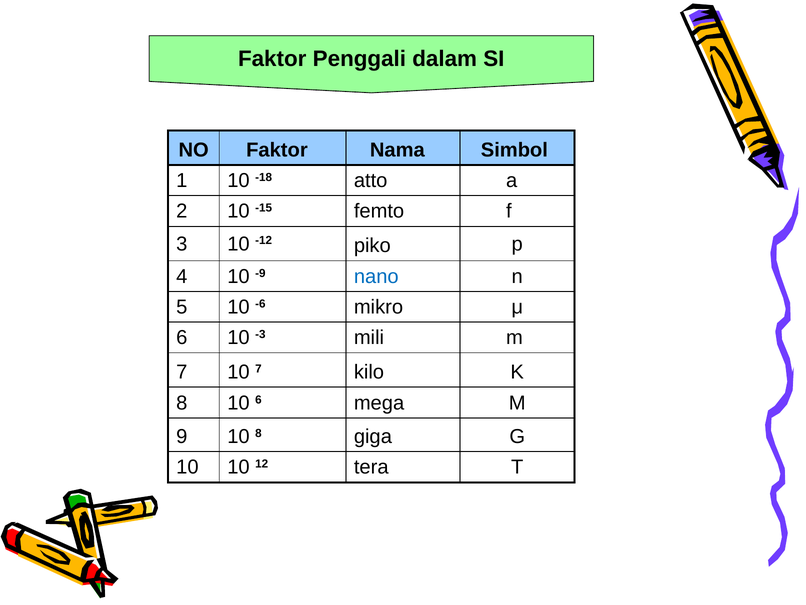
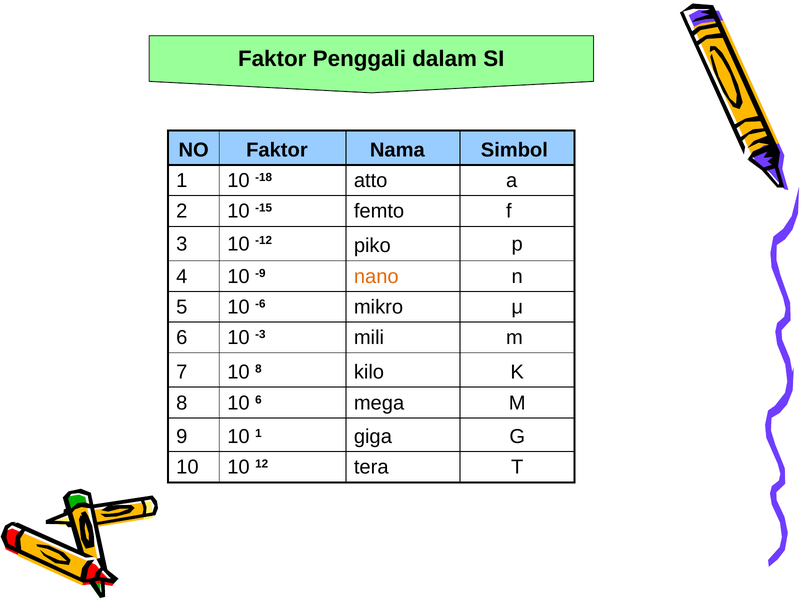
nano colour: blue -> orange
10 7: 7 -> 8
10 8: 8 -> 1
